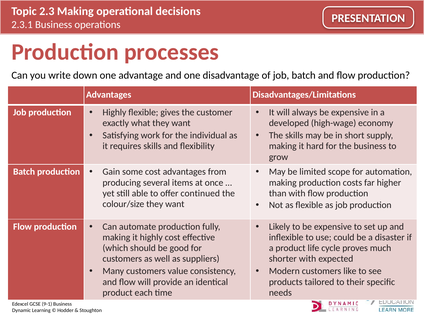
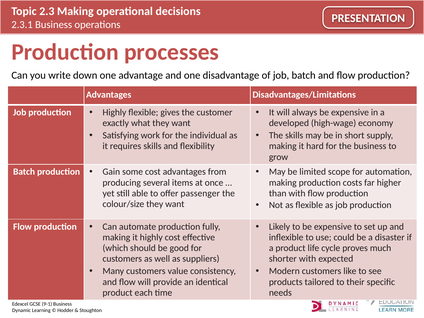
continued: continued -> passenger
